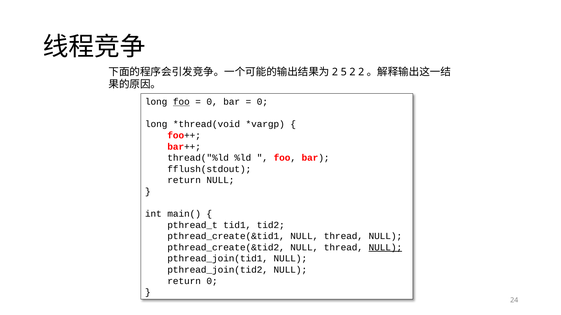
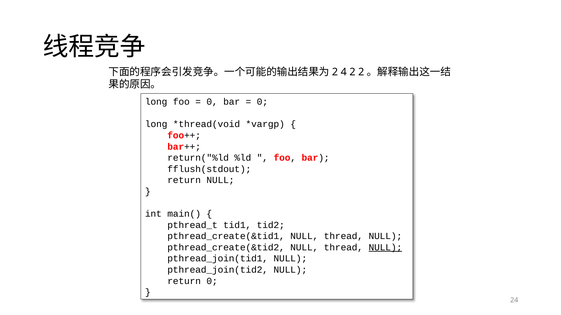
5: 5 -> 4
foo at (181, 102) underline: present -> none
thread("%ld: thread("%ld -> return("%ld
